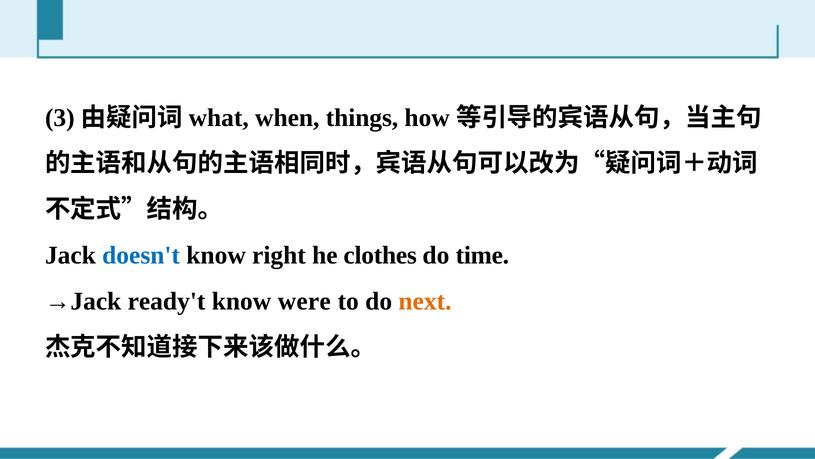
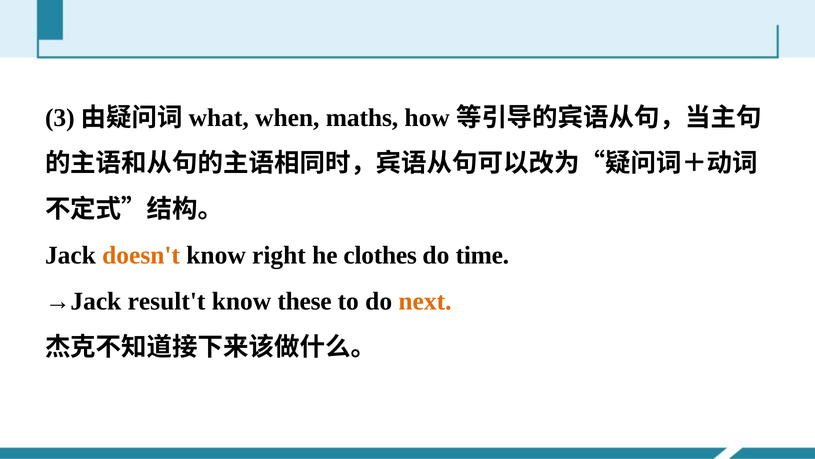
things: things -> maths
doesn't colour: blue -> orange
ready't: ready't -> result't
were: were -> these
